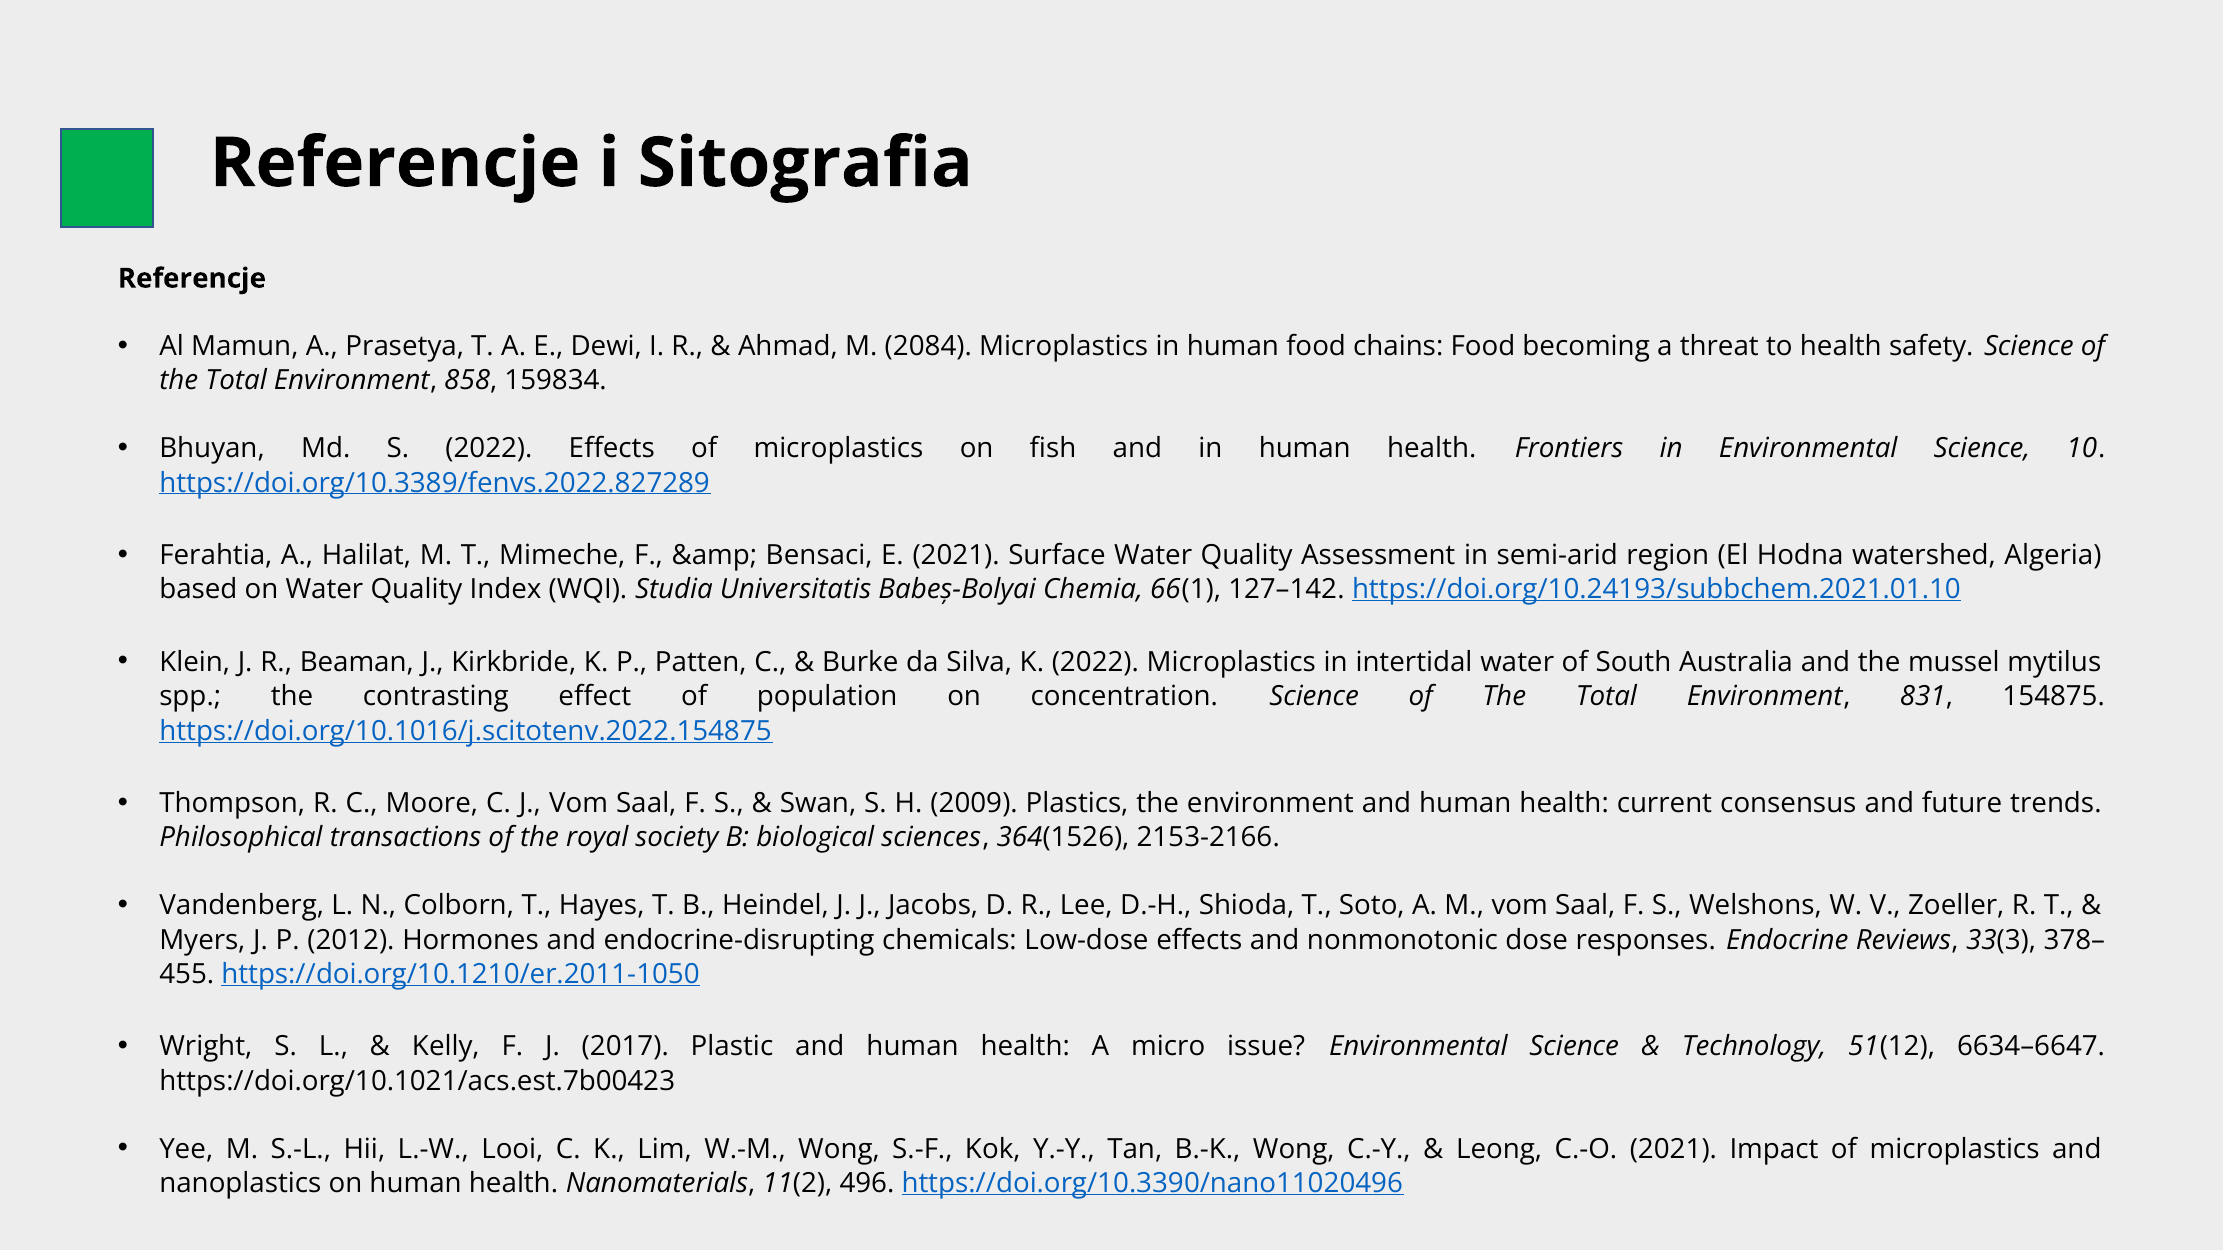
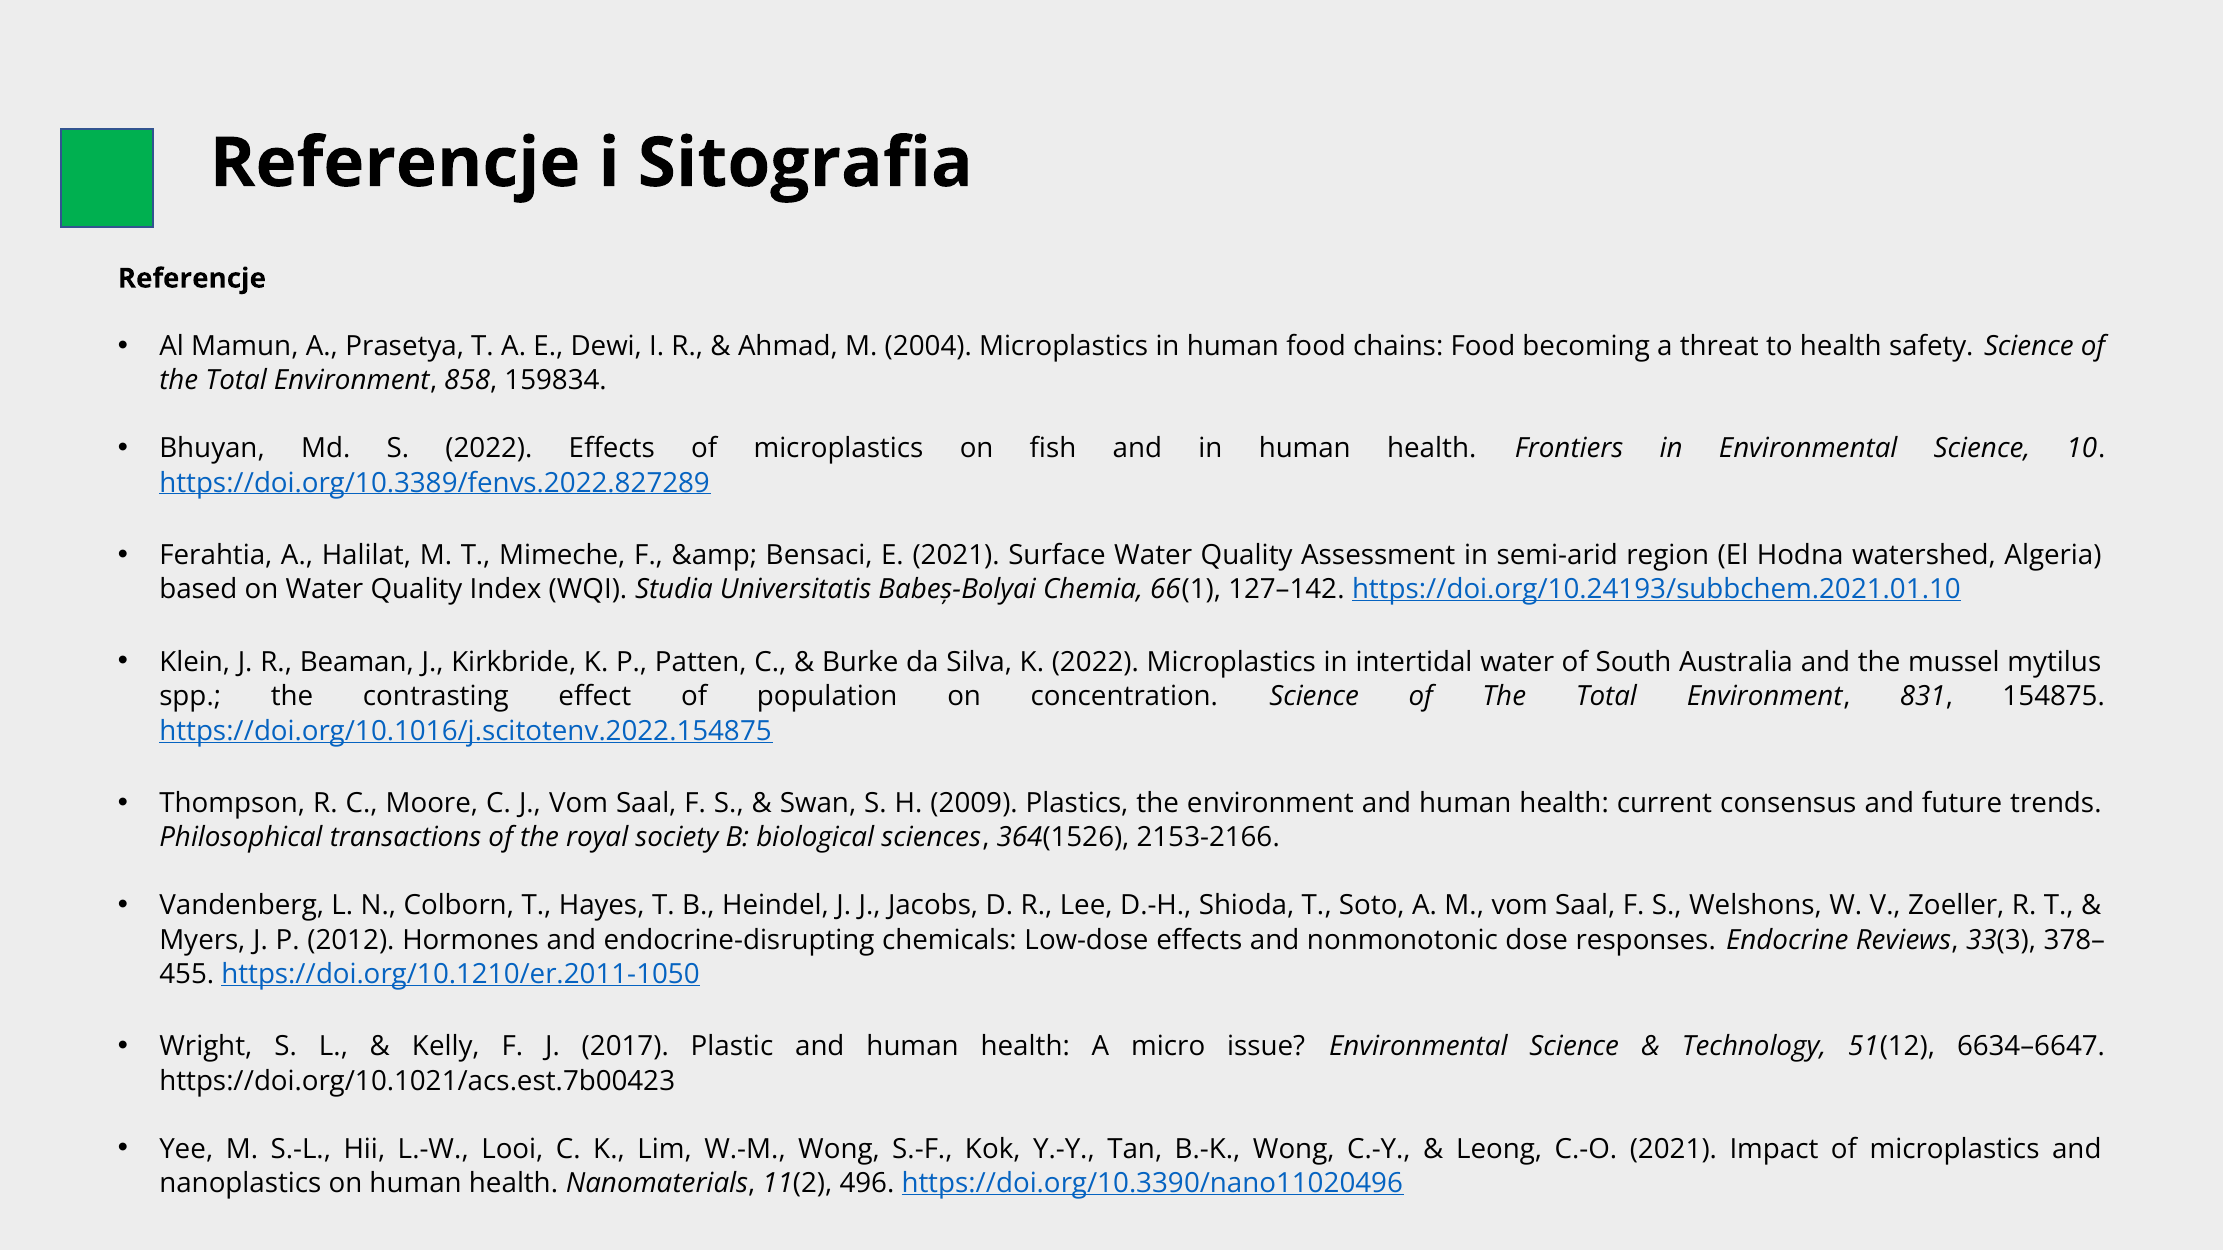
2084: 2084 -> 2004
